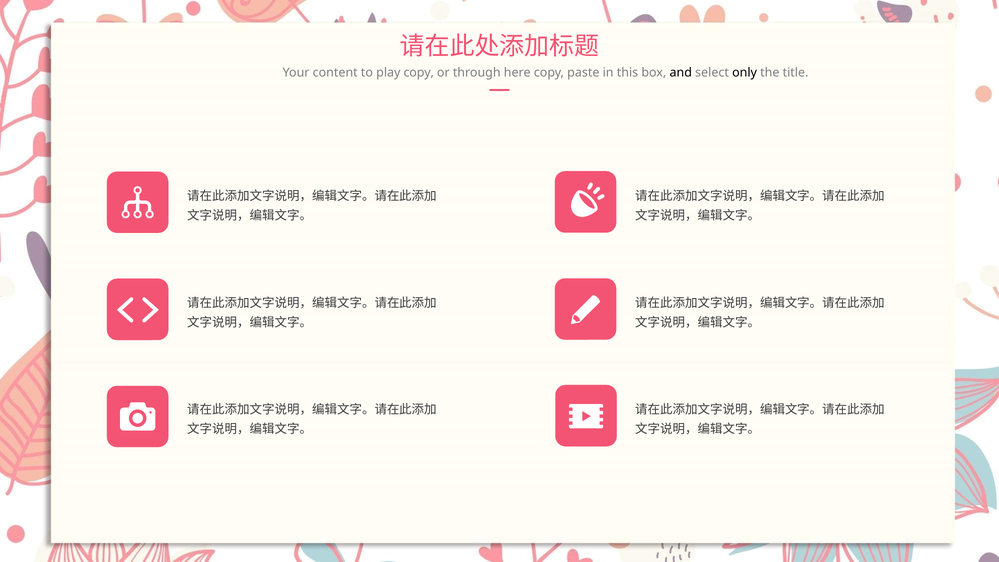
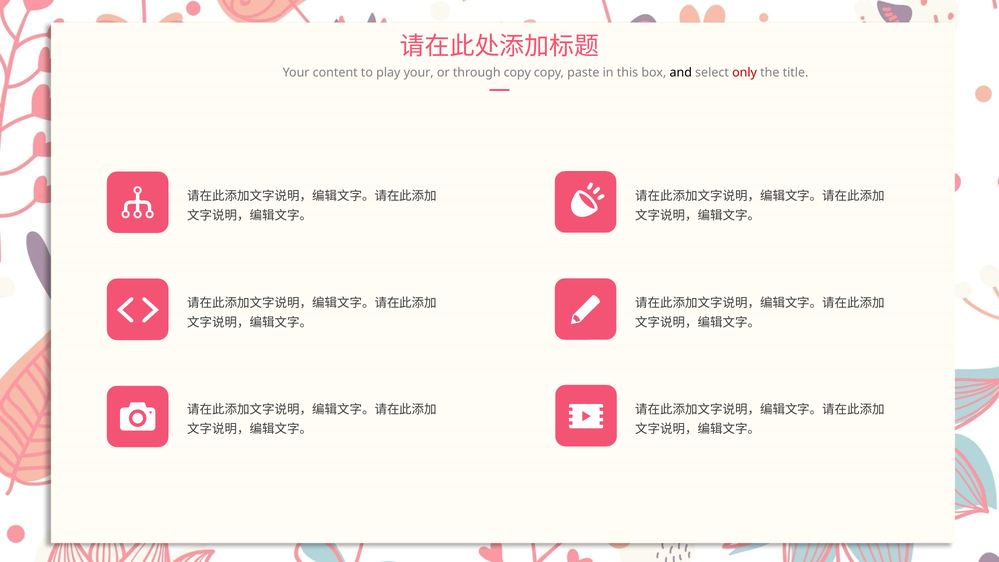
play copy: copy -> your
through here: here -> copy
only colour: black -> red
